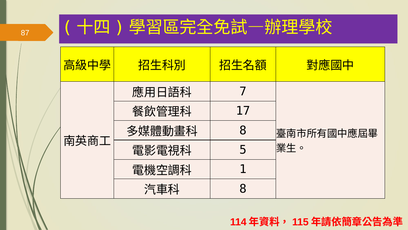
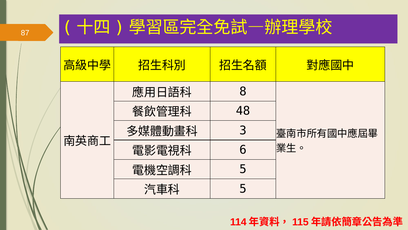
7: 7 -> 8
17: 17 -> 48
8 at (243, 130): 8 -> 3
5: 5 -> 6
1 at (243, 169): 1 -> 5
8 at (243, 188): 8 -> 5
